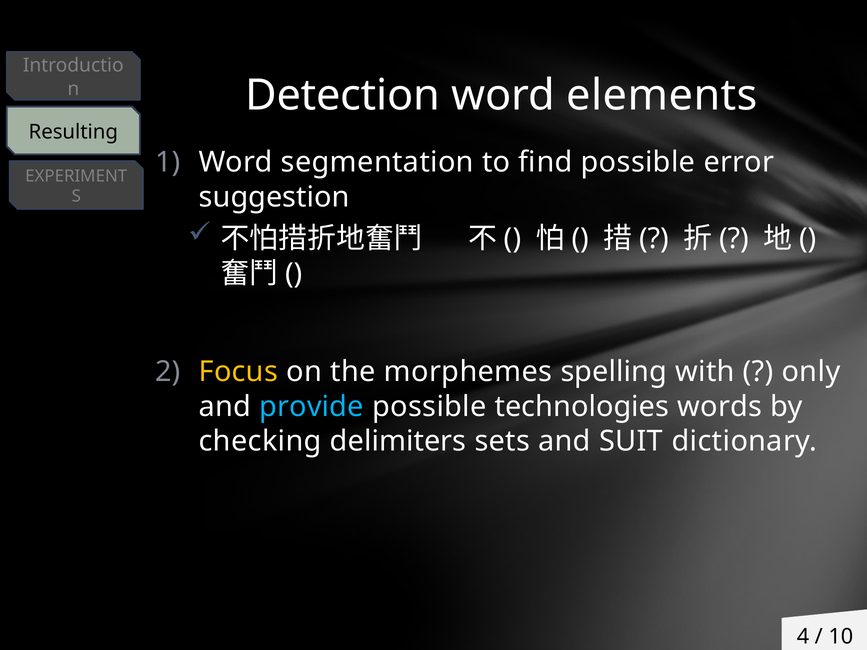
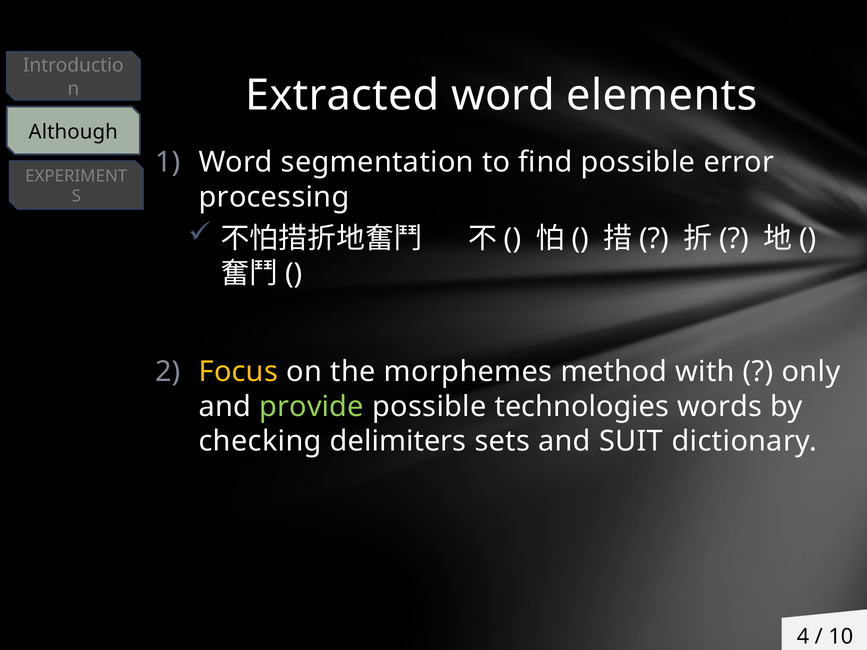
Detection: Detection -> Extracted
Resulting: Resulting -> Although
suggestion: suggestion -> processing
spelling: spelling -> method
provide colour: light blue -> light green
